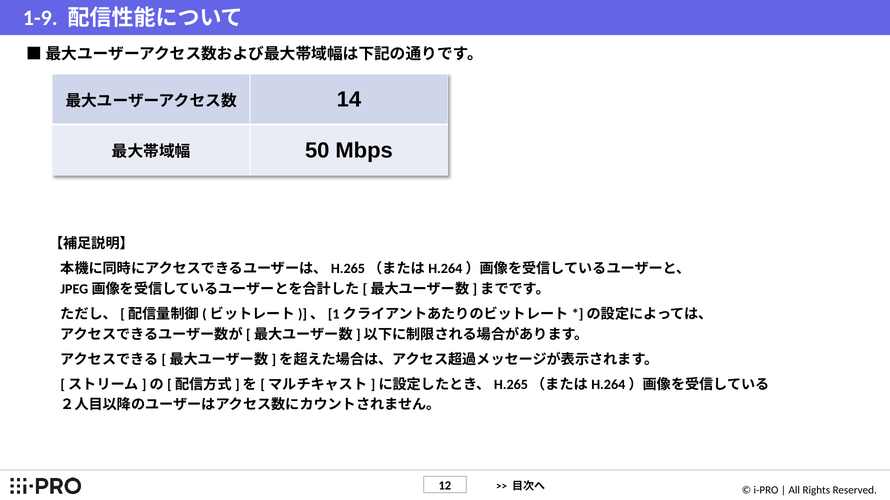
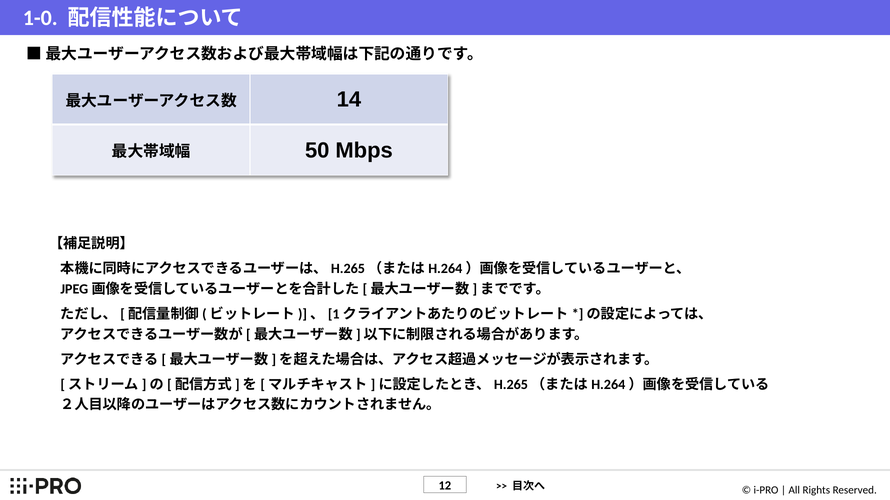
1-9: 1-9 -> 1-0
